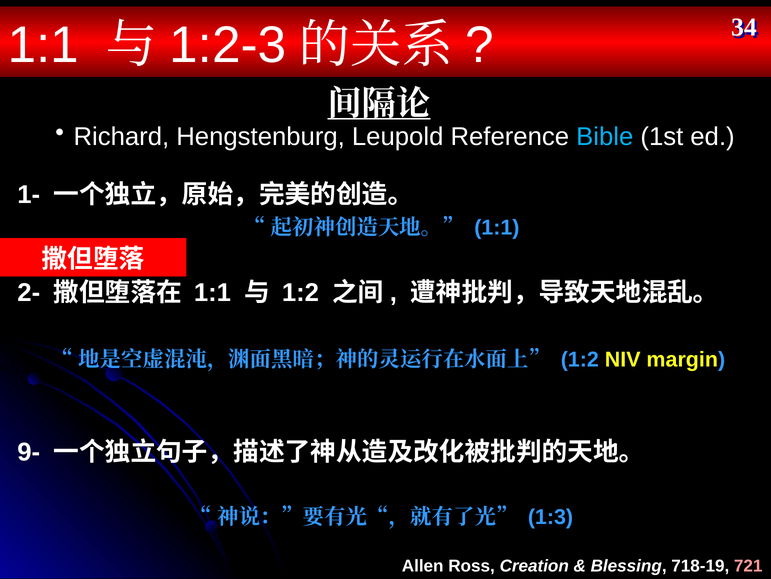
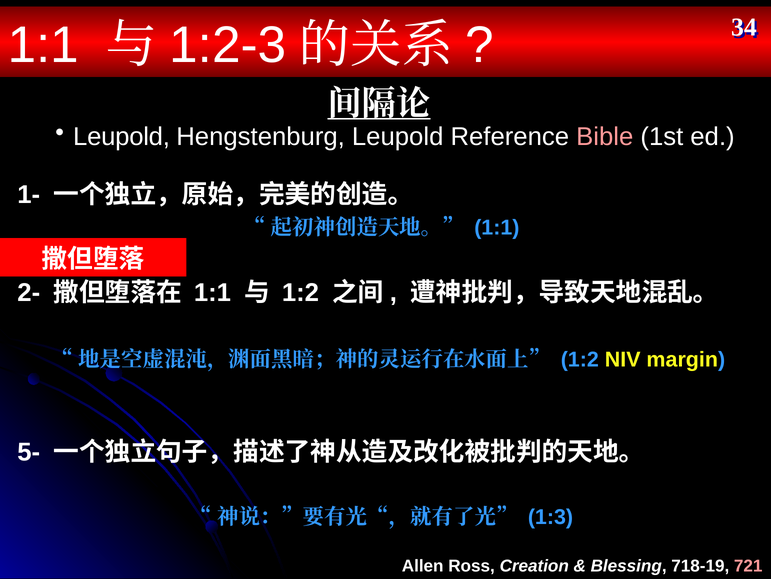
Richard at (121, 137): Richard -> Leupold
Bible colour: light blue -> pink
9-: 9- -> 5-
